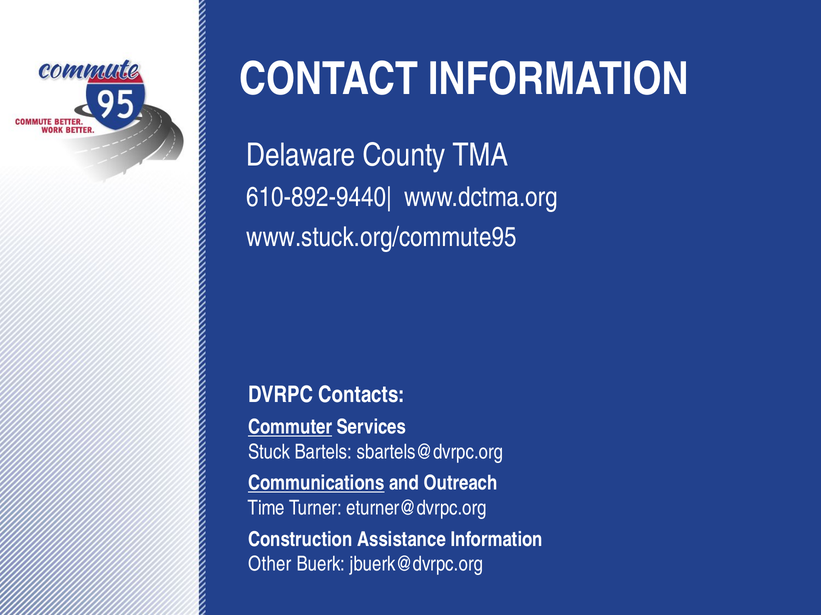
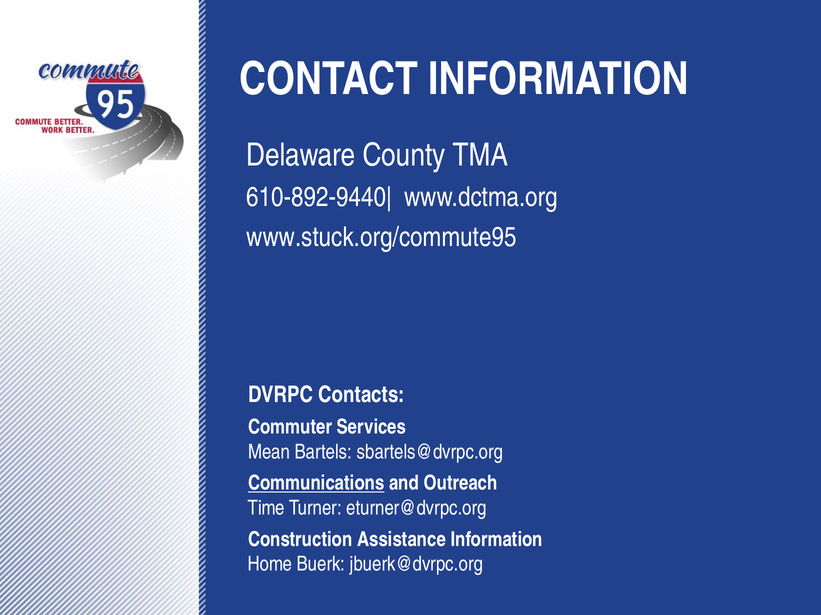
Commuter underline: present -> none
Stuck: Stuck -> Mean
Other: Other -> Home
